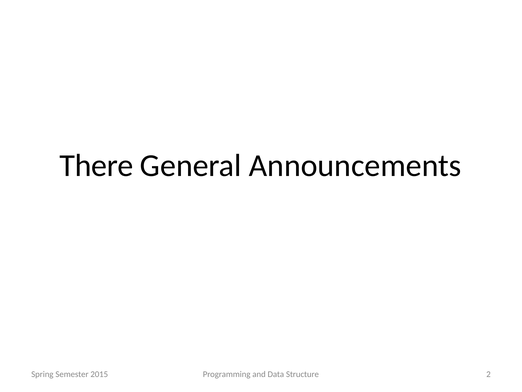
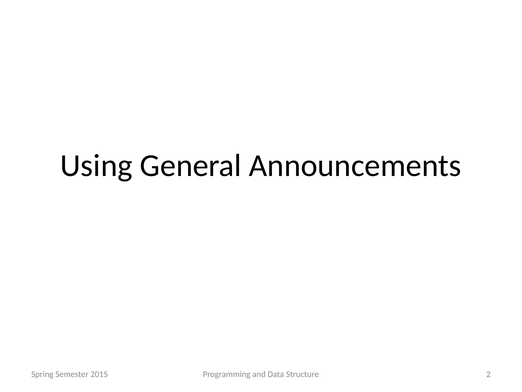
There: There -> Using
